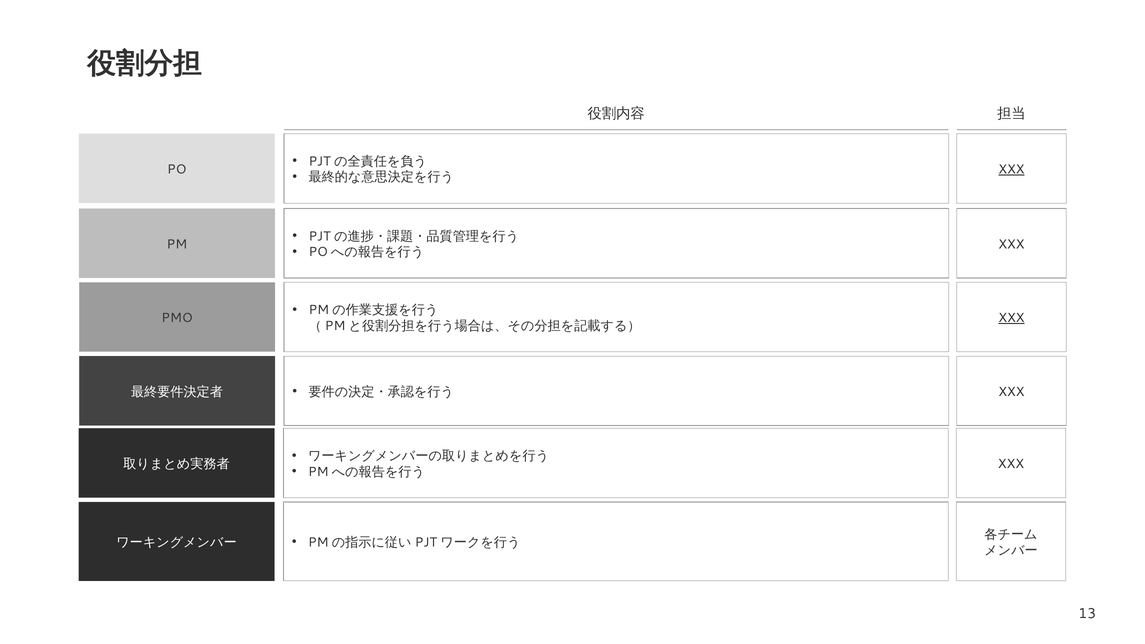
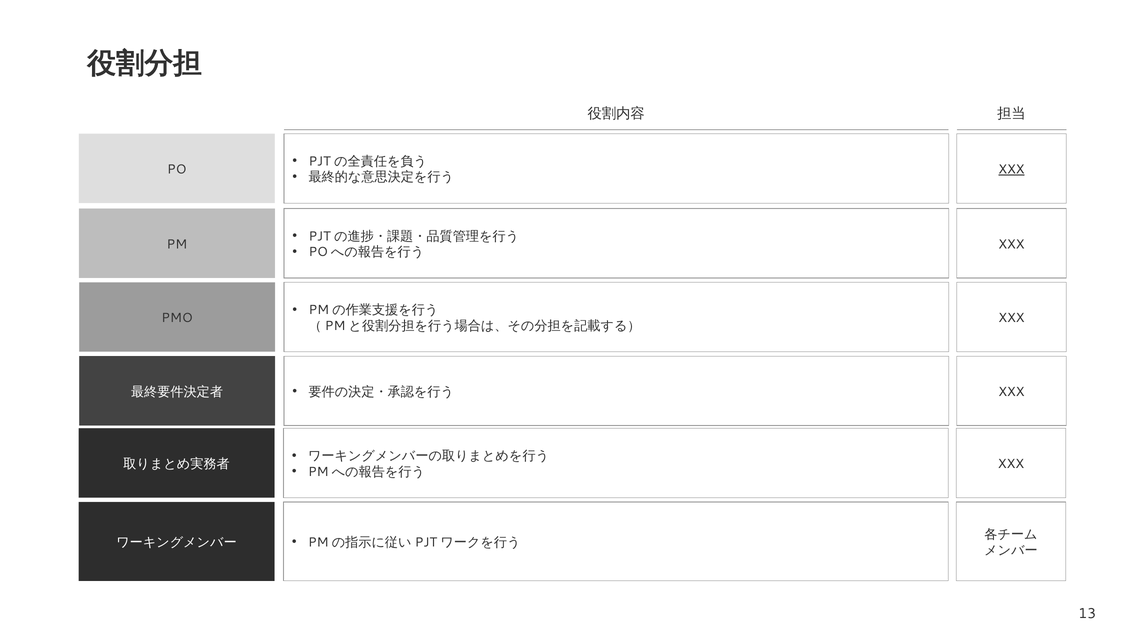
XXX at (1011, 318) underline: present -> none
